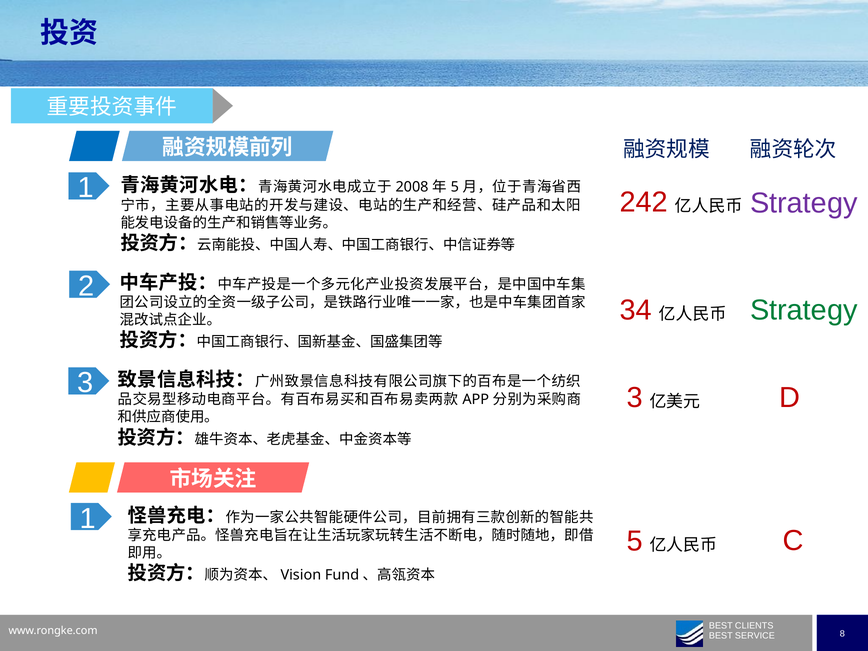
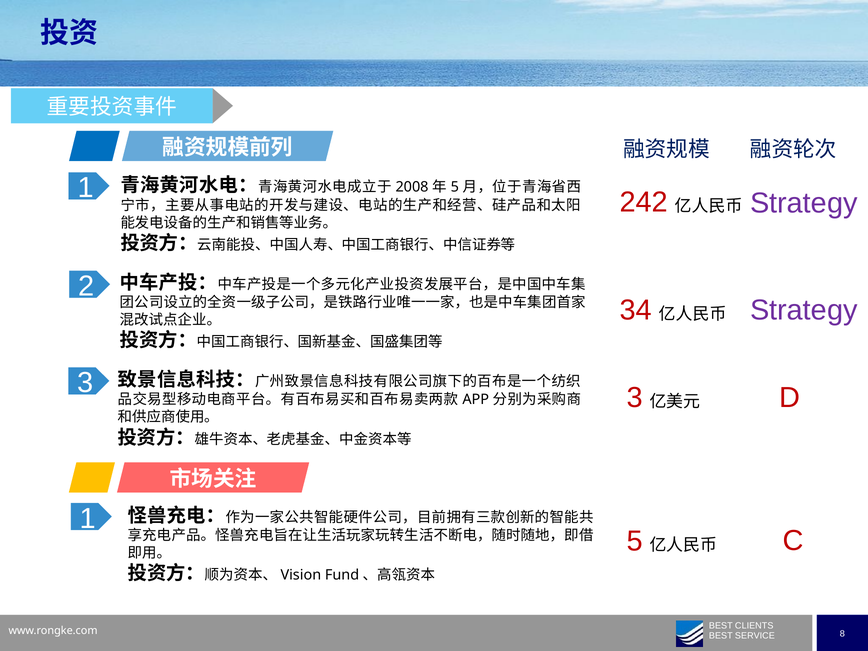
Strategy at (804, 310) colour: green -> purple
